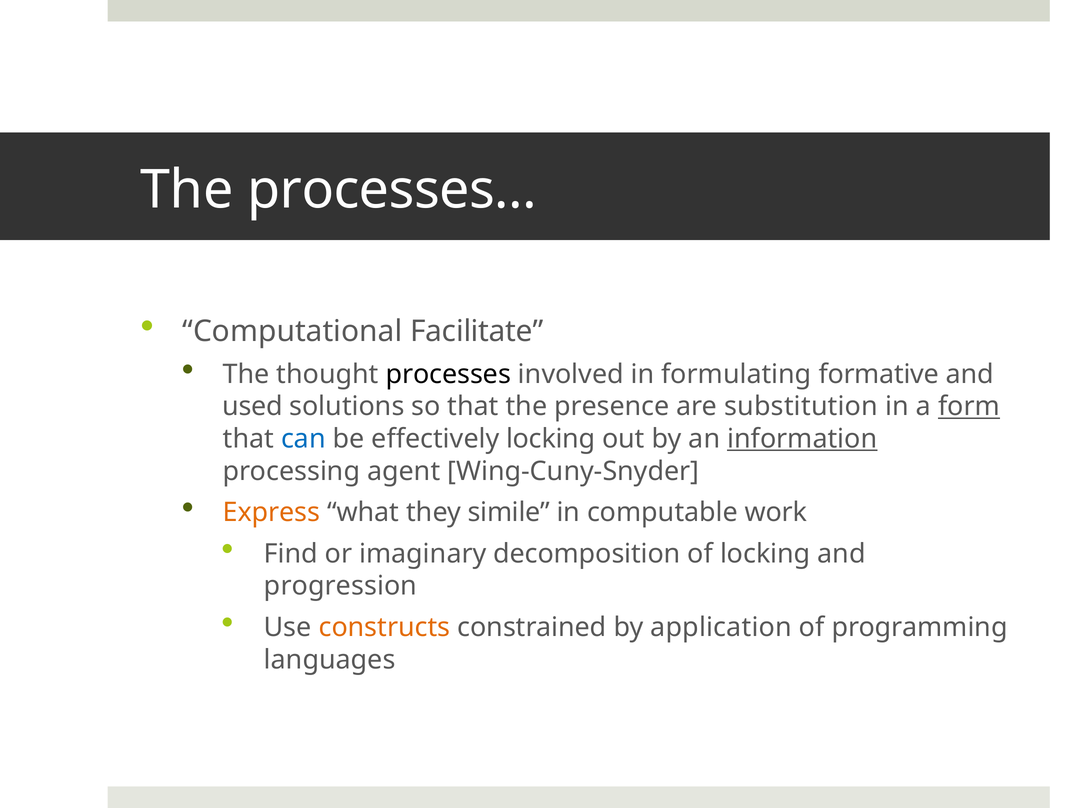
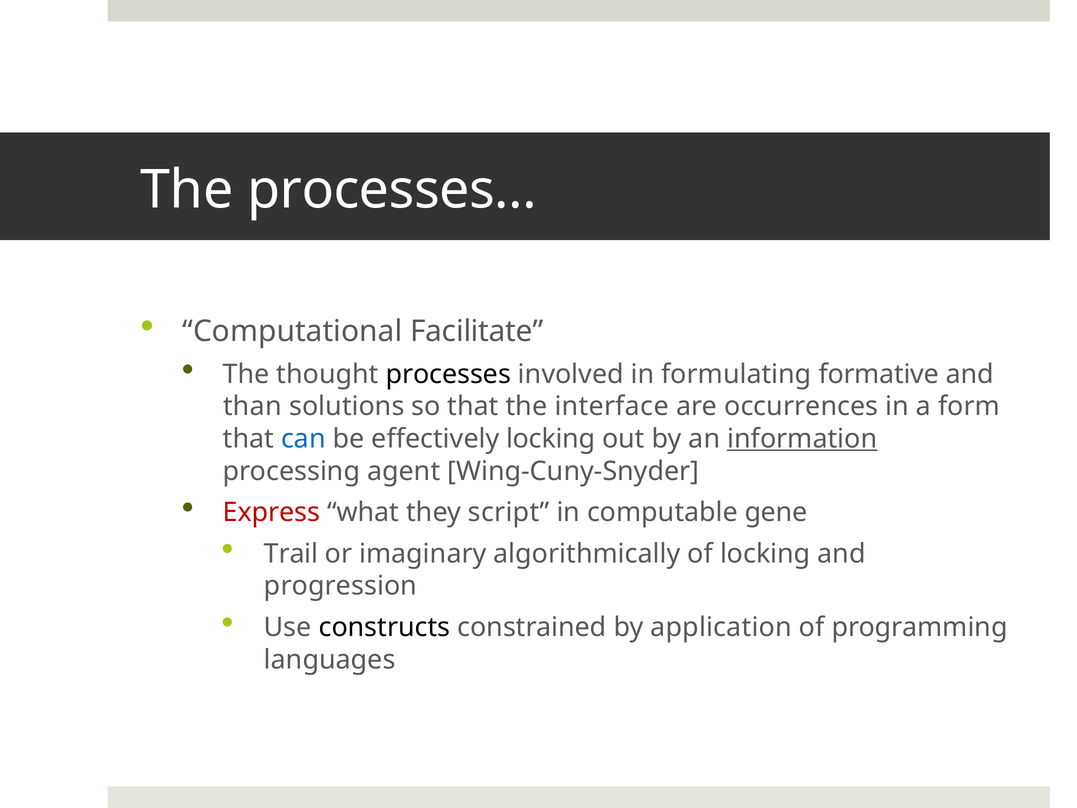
used: used -> than
presence: presence -> interface
substitution: substitution -> occurrences
form underline: present -> none
Express colour: orange -> red
simile: simile -> script
work: work -> gene
Find: Find -> Trail
decomposition: decomposition -> algorithmically
constructs colour: orange -> black
